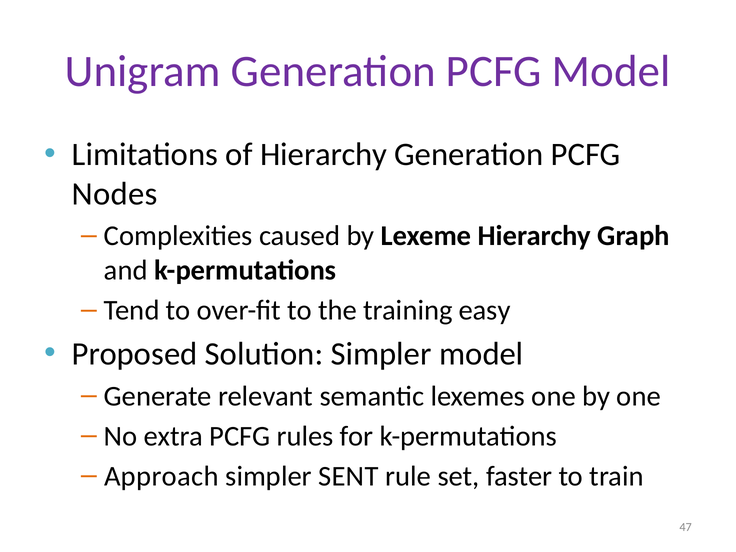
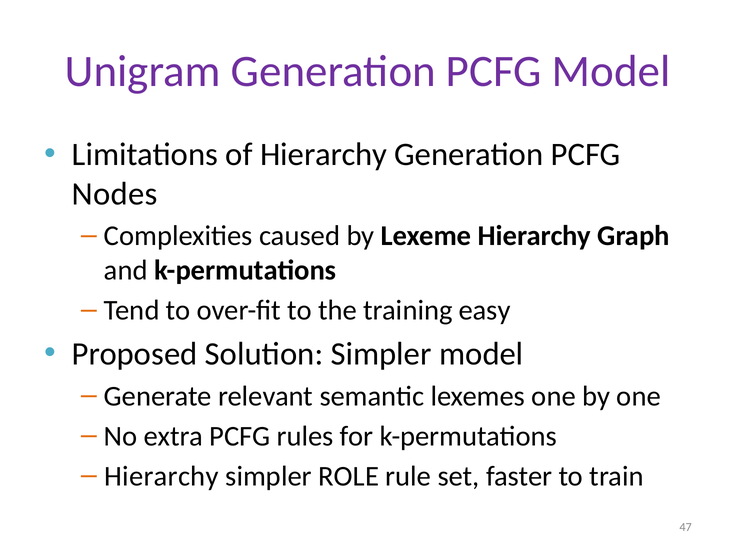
Approach at (161, 476): Approach -> Hierarchy
SENT: SENT -> ROLE
